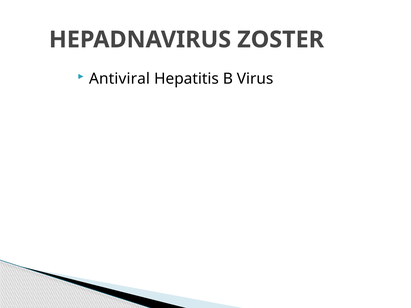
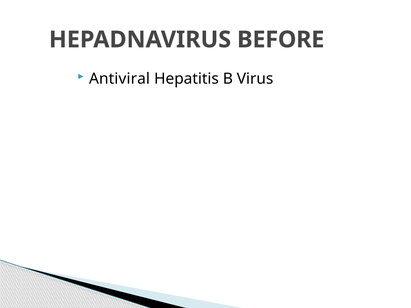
ZOSTER: ZOSTER -> BEFORE
